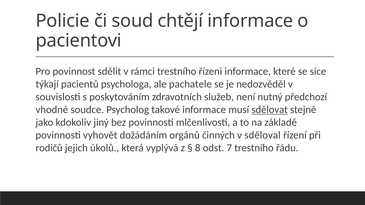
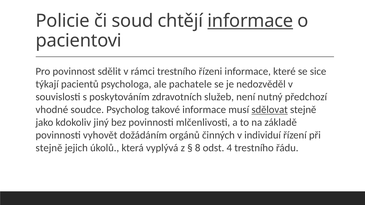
informace at (250, 21) underline: none -> present
sděloval: sděloval -> individuí
rodičů at (49, 148): rodičů -> stejně
7: 7 -> 4
